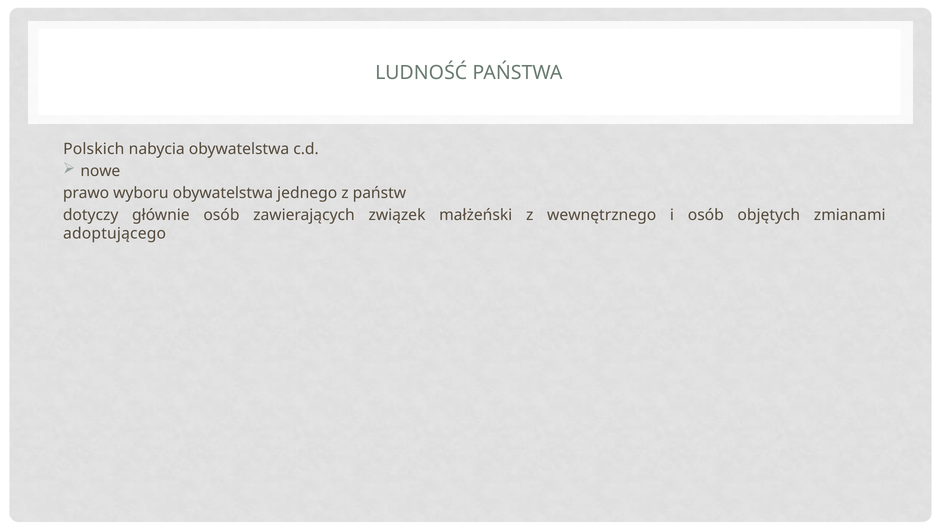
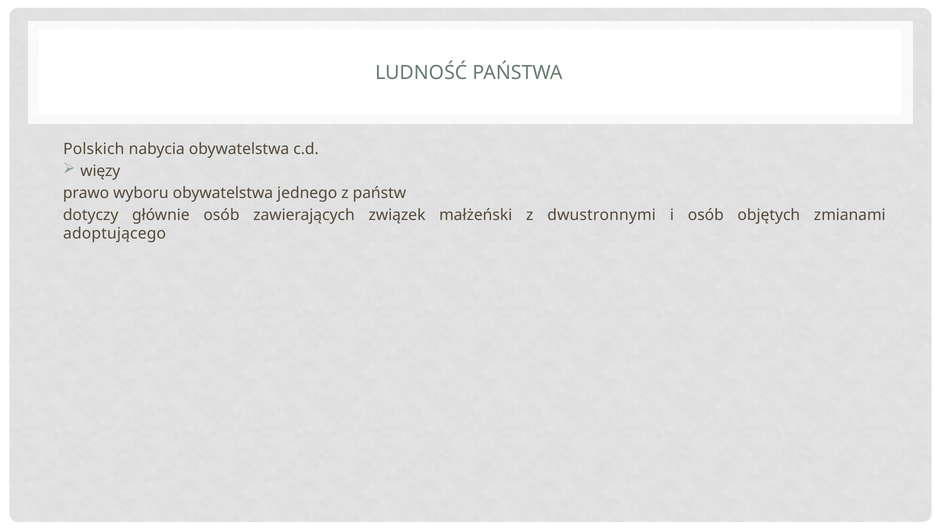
nowe: nowe -> więzy
wewnętrznego: wewnętrznego -> dwustronnymi
